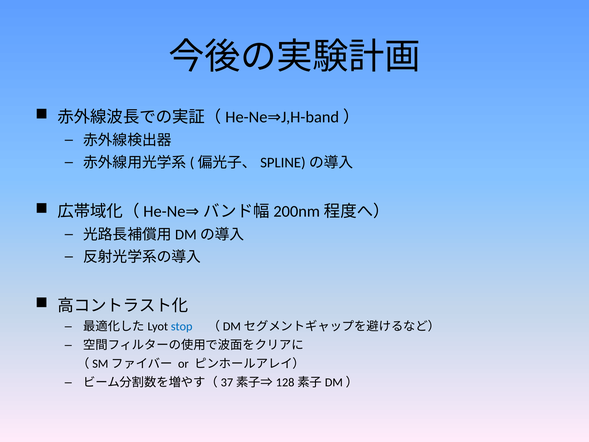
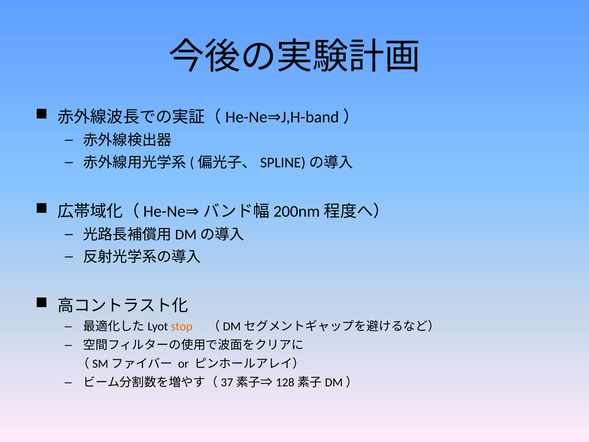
stop colour: blue -> orange
